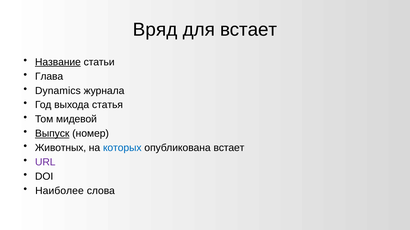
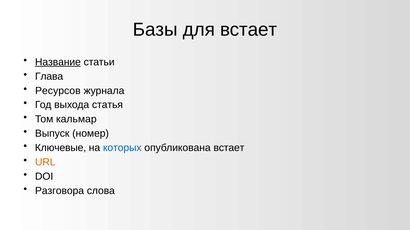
Вряд: Вряд -> Базы
Dynamics: Dynamics -> Ресурсов
мидевой: мидевой -> кальмар
Выпуск underline: present -> none
Животных: Животных -> Ключевые
URL colour: purple -> orange
Наиболее: Наиболее -> Разговора
